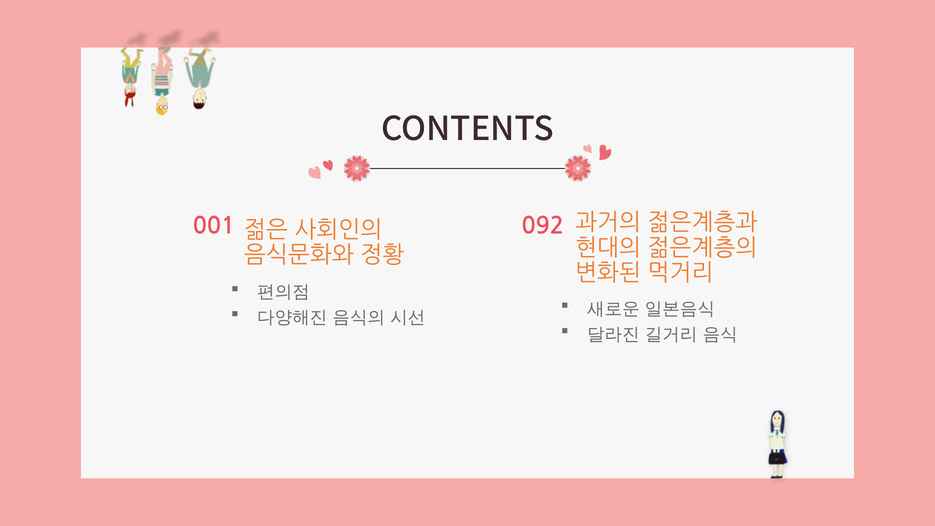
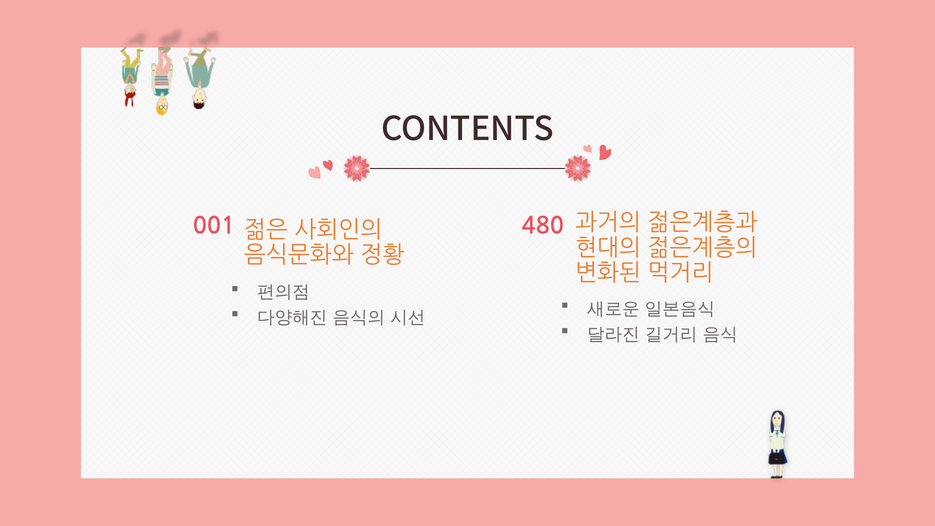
092: 092 -> 480
